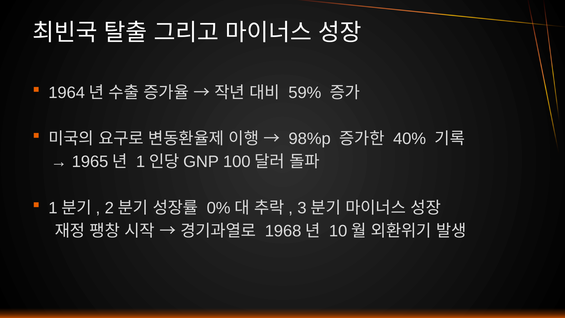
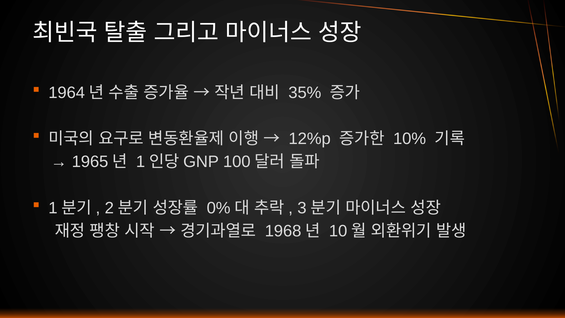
59%: 59% -> 35%
98%p: 98%p -> 12%p
40%: 40% -> 10%
